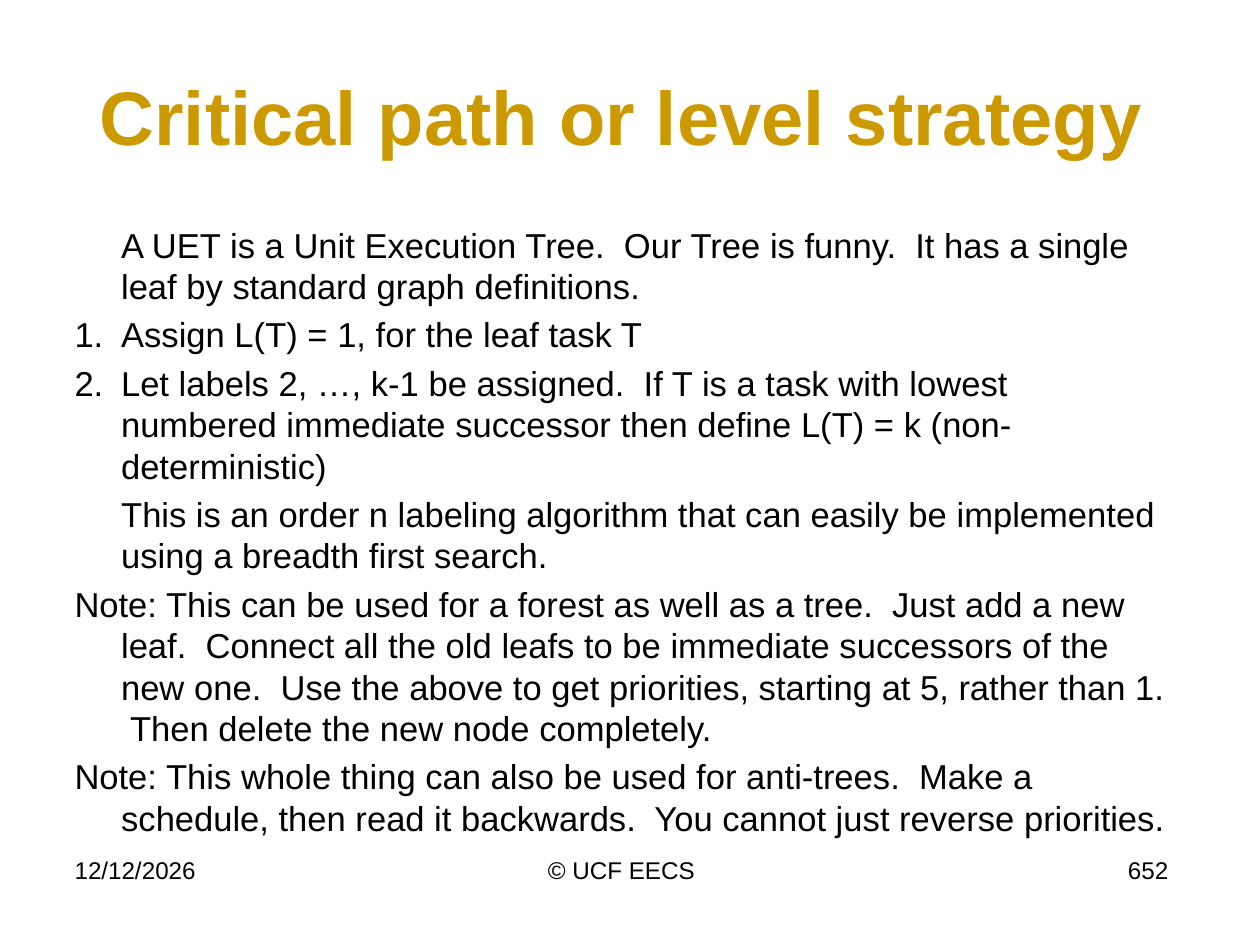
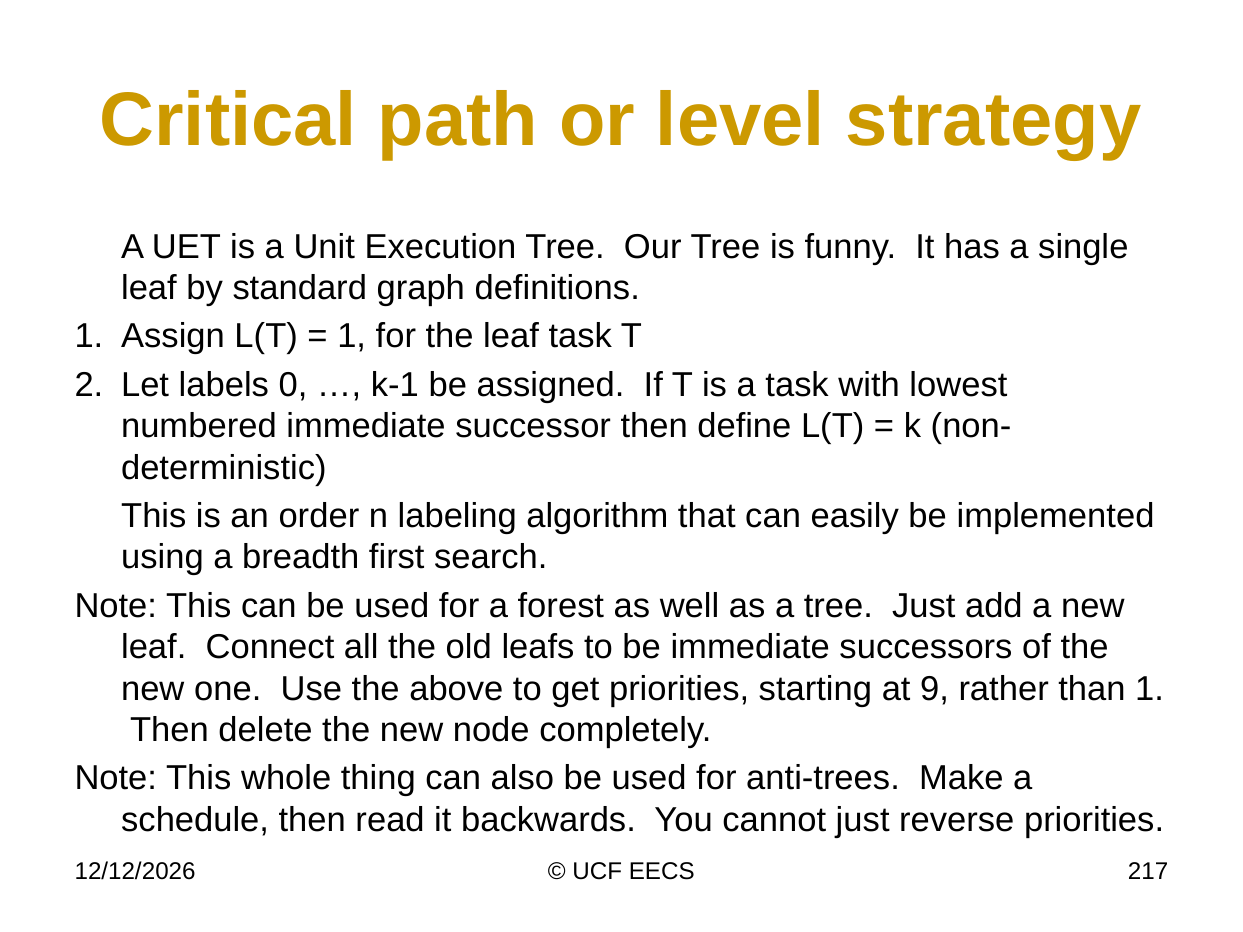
labels 2: 2 -> 0
5: 5 -> 9
652: 652 -> 217
